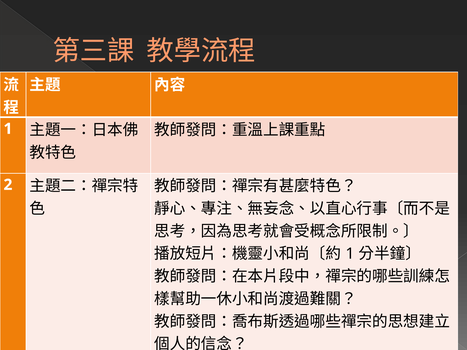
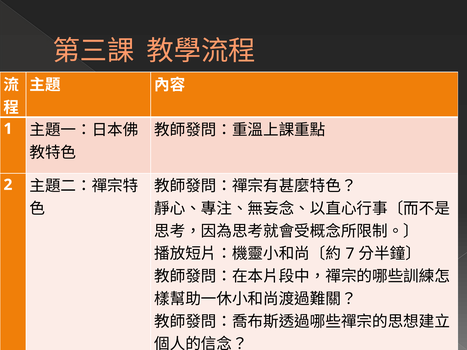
1 at (350, 254): 1 -> 7
